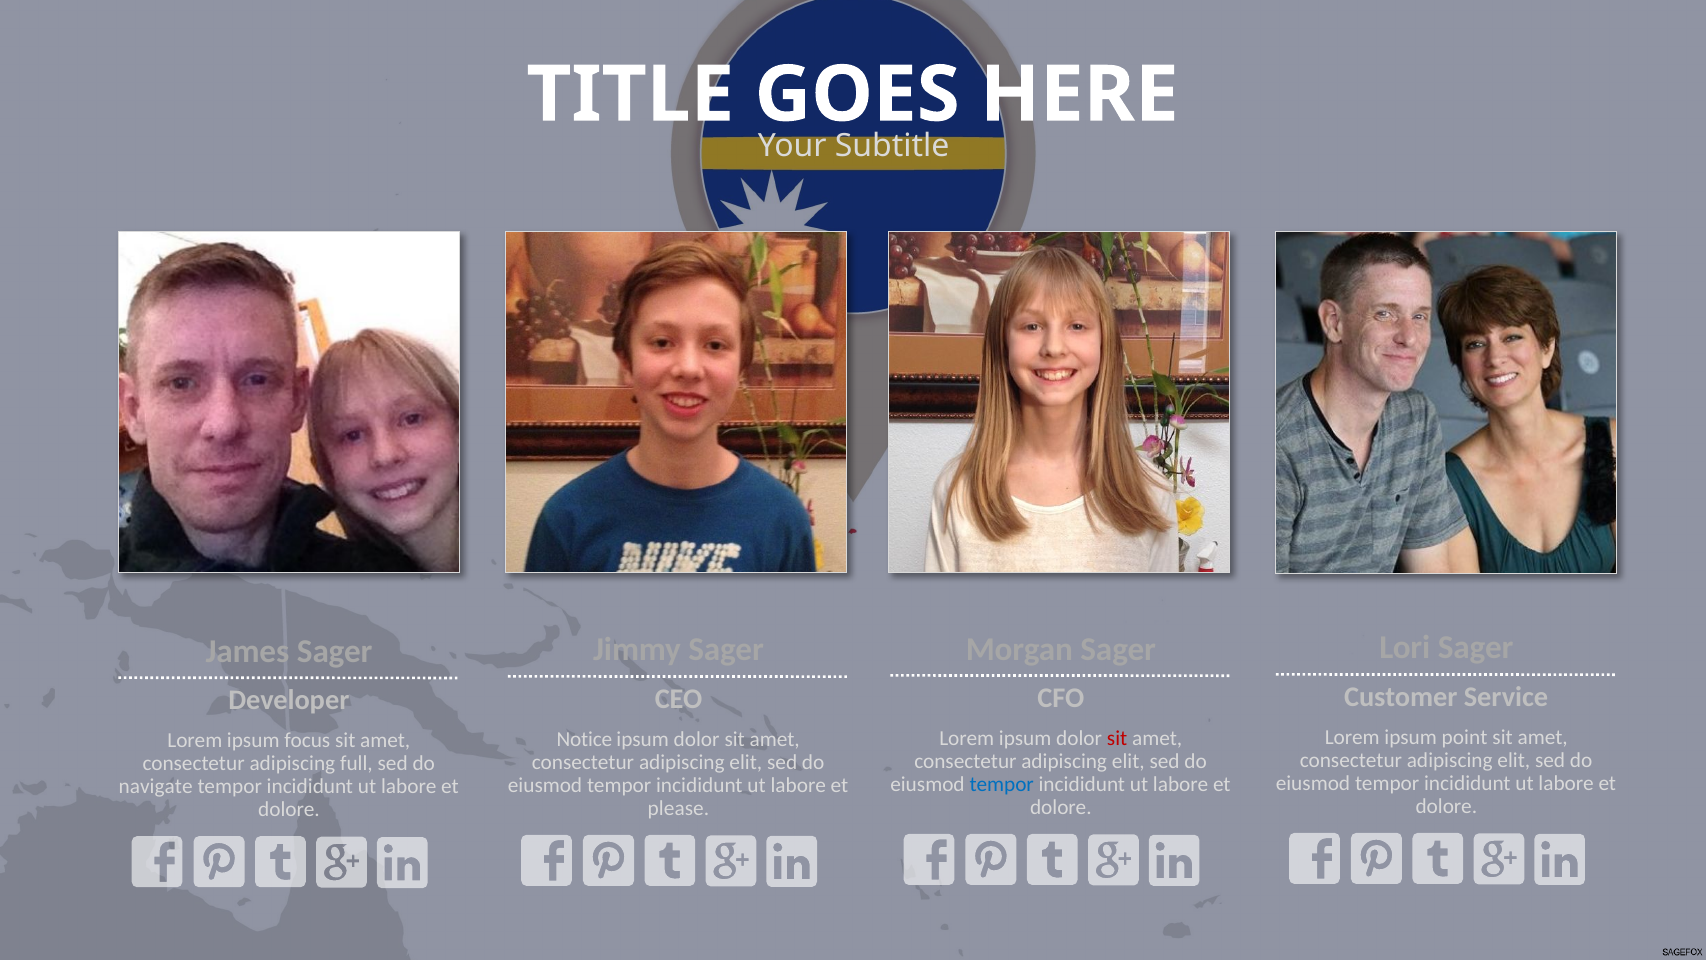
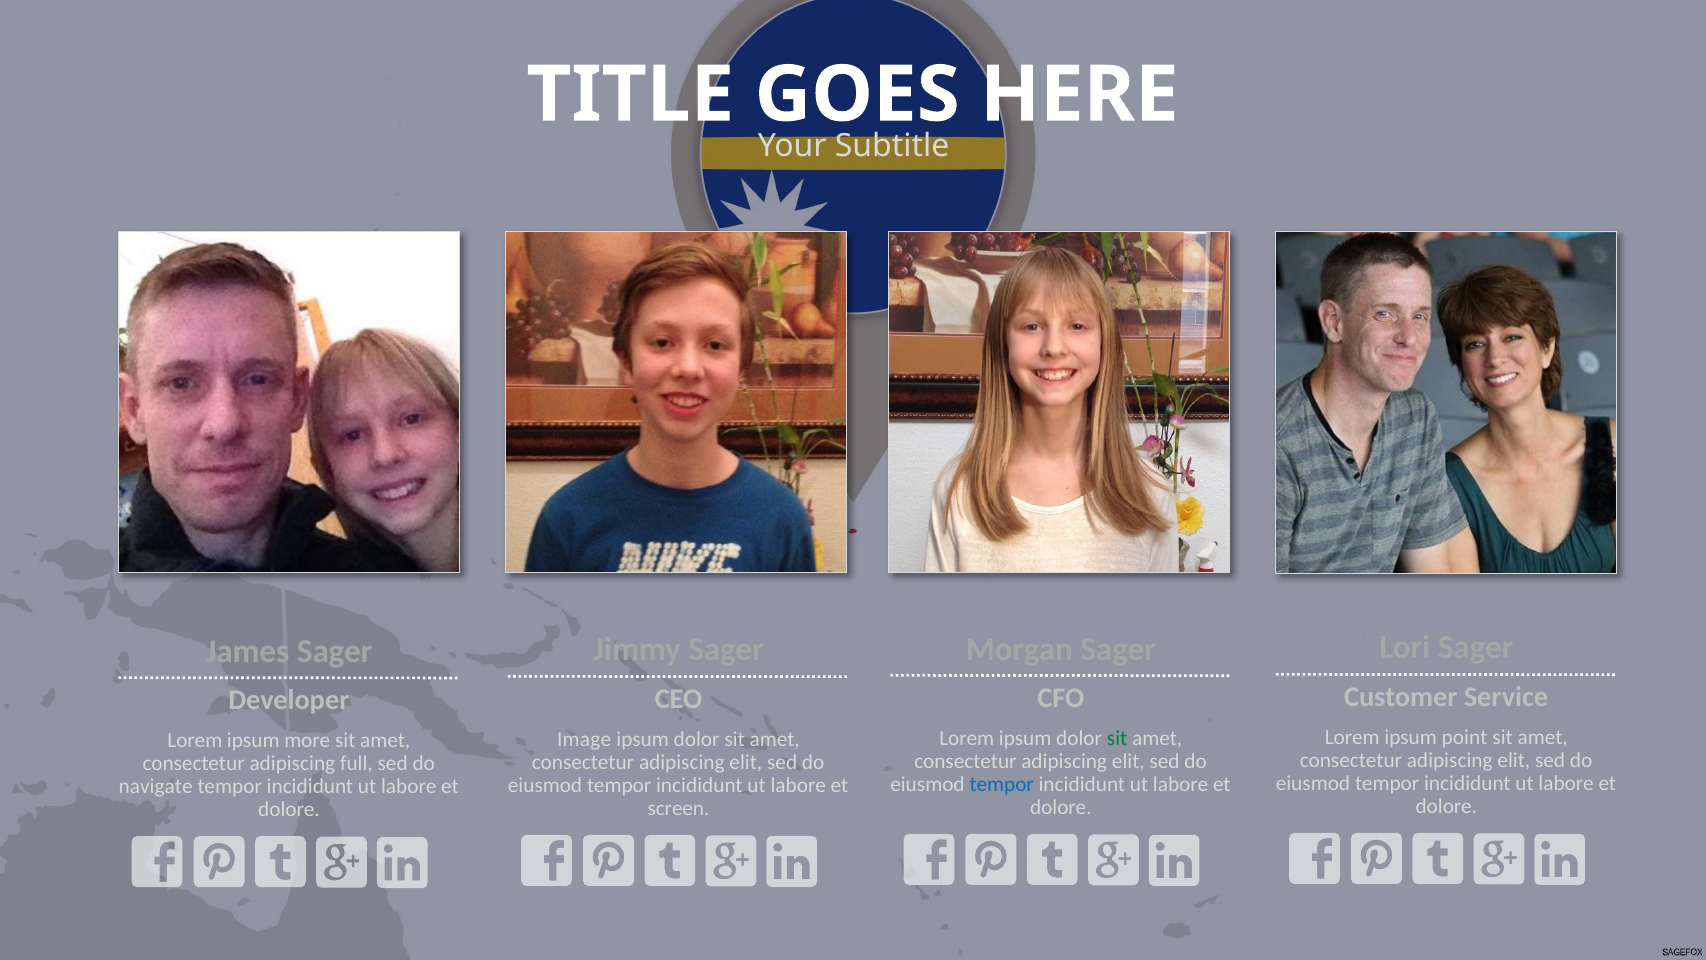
sit at (1117, 738) colour: red -> green
Notice: Notice -> Image
focus: focus -> more
please: please -> screen
